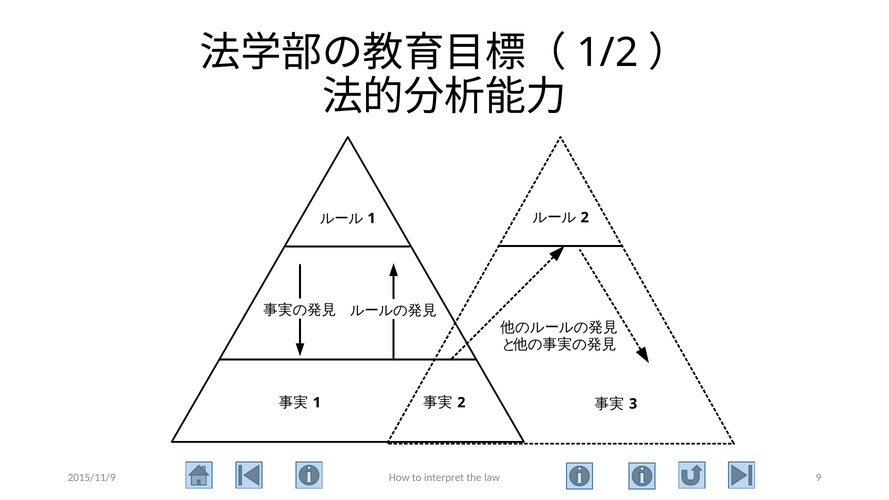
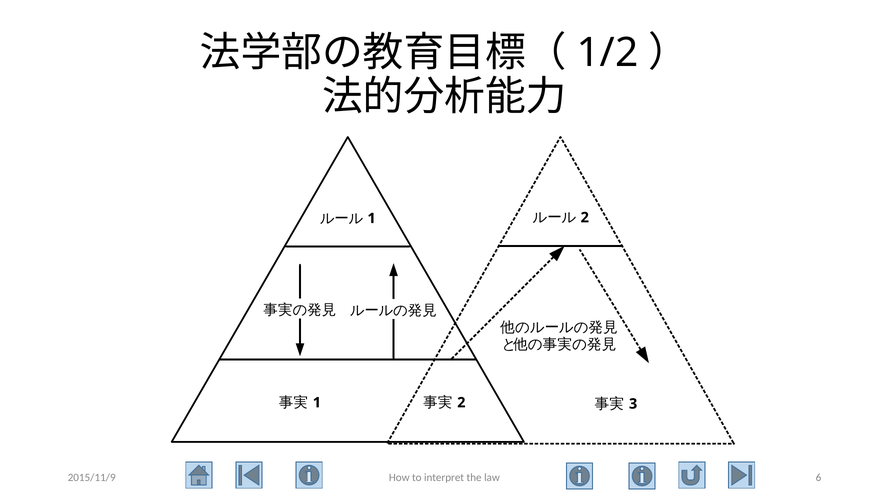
9: 9 -> 6
